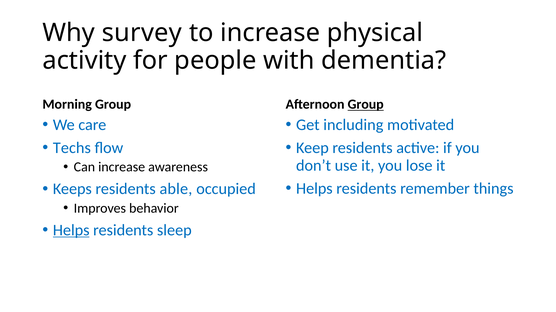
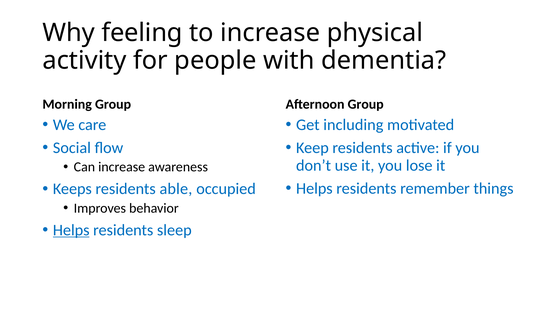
survey: survey -> feeling
Group at (366, 105) underline: present -> none
Techs: Techs -> Social
